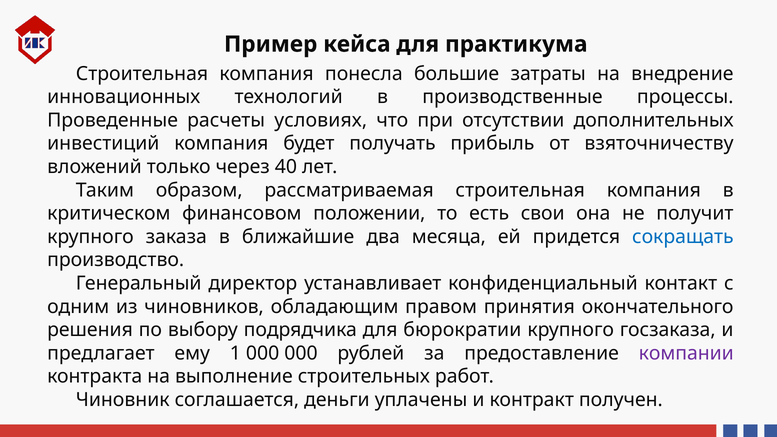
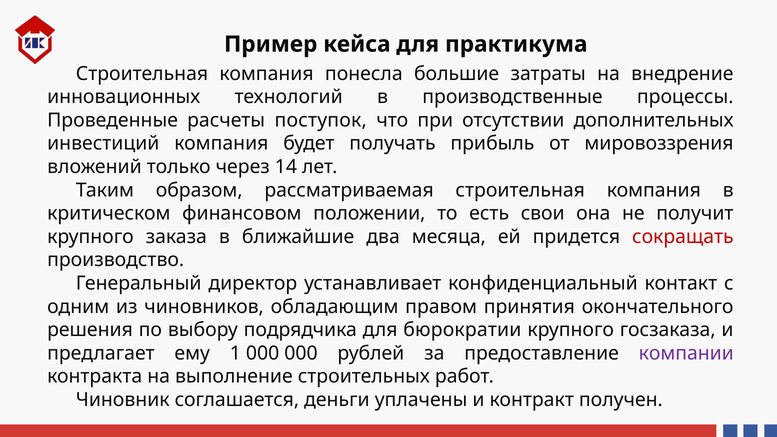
условиях: условиях -> поступок
взяточничеству: взяточничеству -> мировоззрения
40: 40 -> 14
сокращать colour: blue -> red
